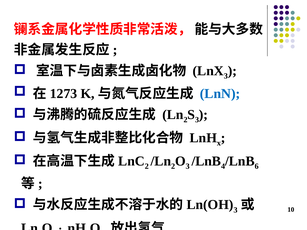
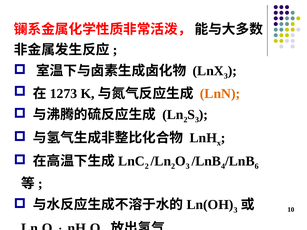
LnN colour: blue -> orange
